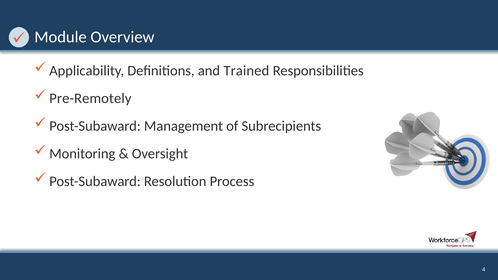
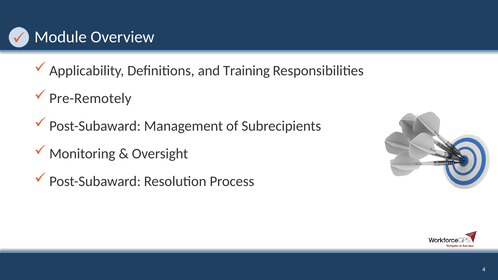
Trained: Trained -> Training
